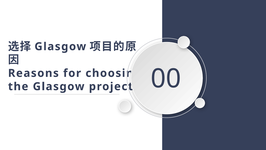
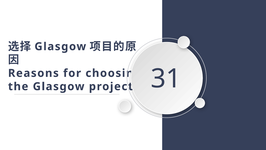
00: 00 -> 31
